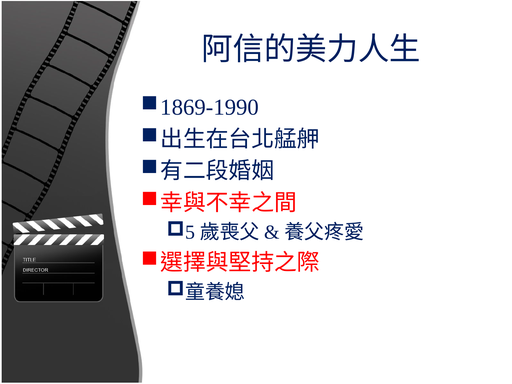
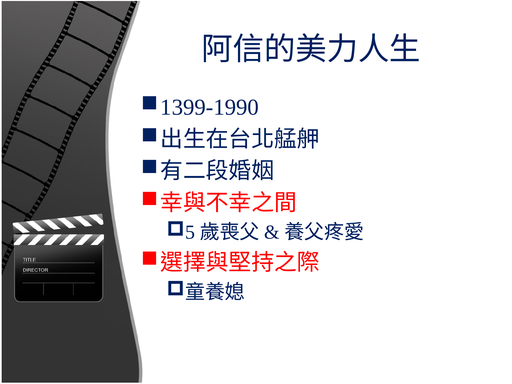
1869-1990: 1869-1990 -> 1399-1990
